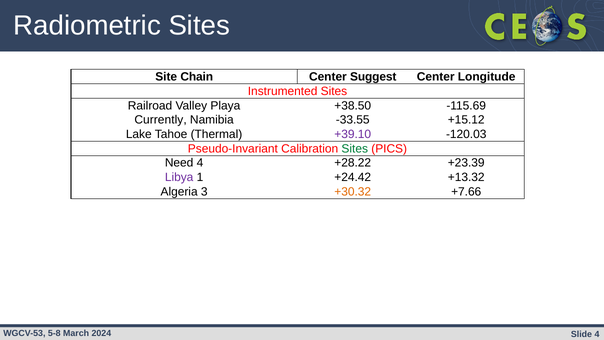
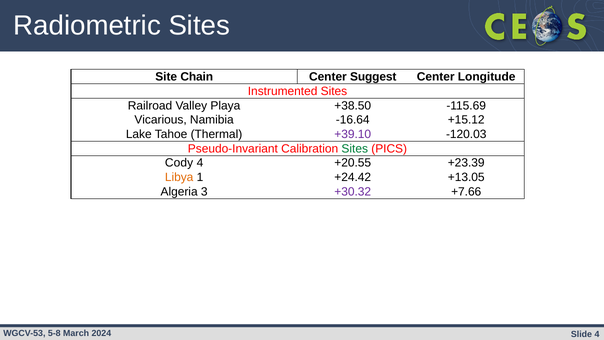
Currently: Currently -> Vicarious
-33.55: -33.55 -> -16.64
Need: Need -> Cody
+28.22: +28.22 -> +20.55
Libya colour: purple -> orange
+13.32: +13.32 -> +13.05
+30.32 colour: orange -> purple
